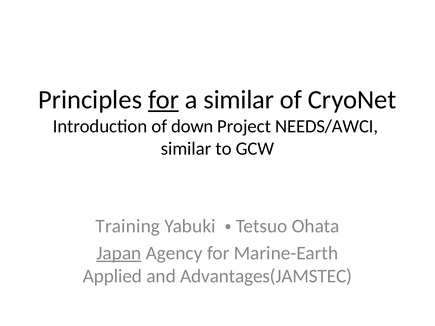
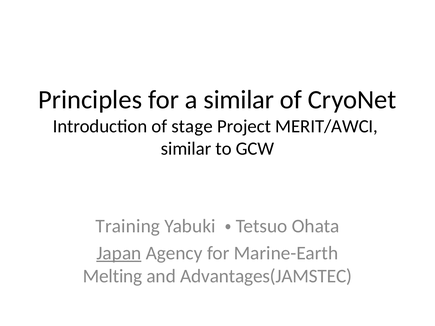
for at (164, 100) underline: present -> none
down: down -> stage
NEEDS/AWCI: NEEDS/AWCI -> MERIT/AWCI
Applied: Applied -> Melting
